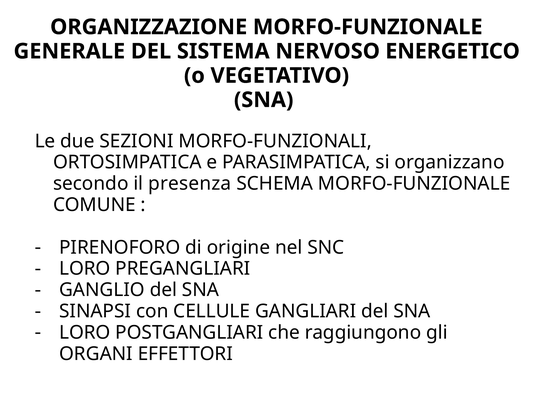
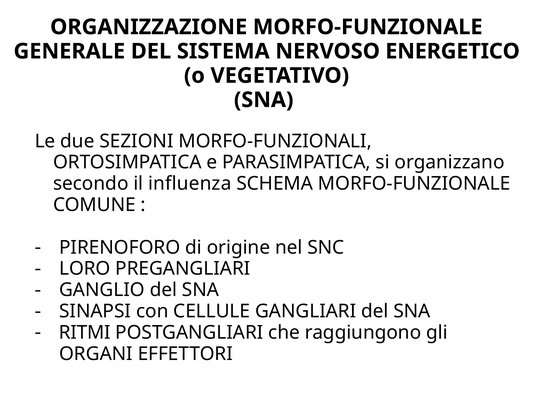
presenza: presenza -> influenza
LORO at (85, 332): LORO -> RITMI
